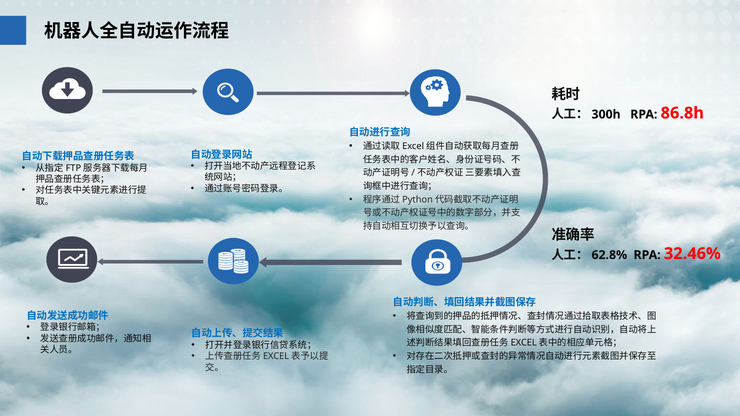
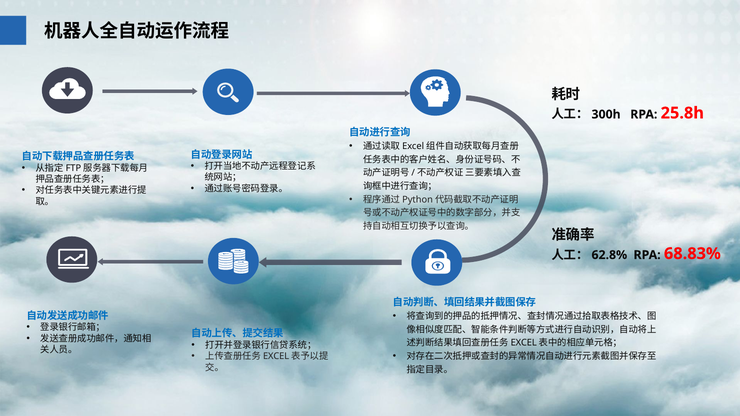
86.8h: 86.8h -> 25.8h
32.46%: 32.46% -> 68.83%
